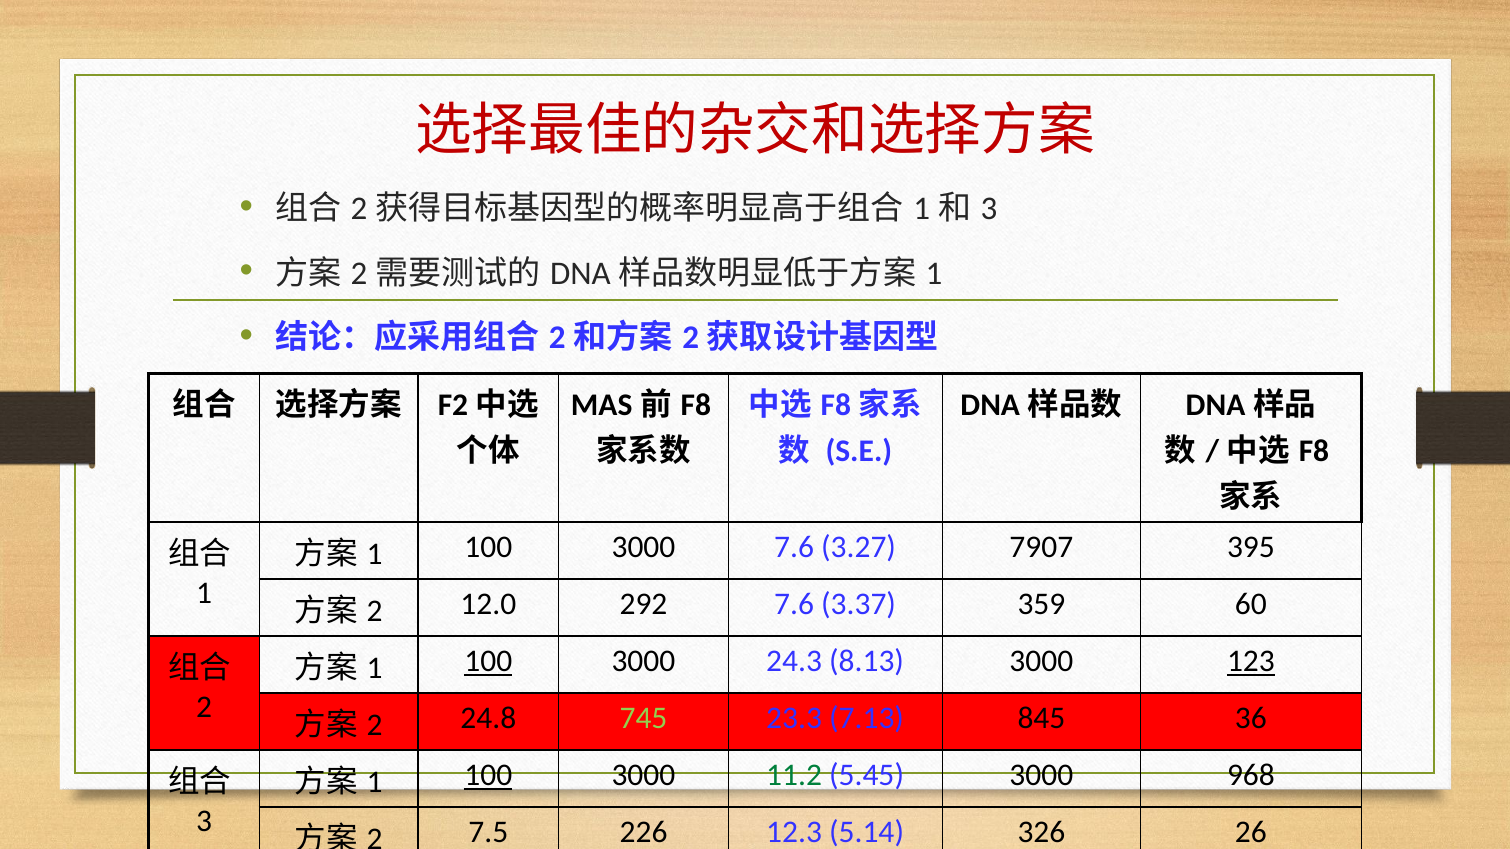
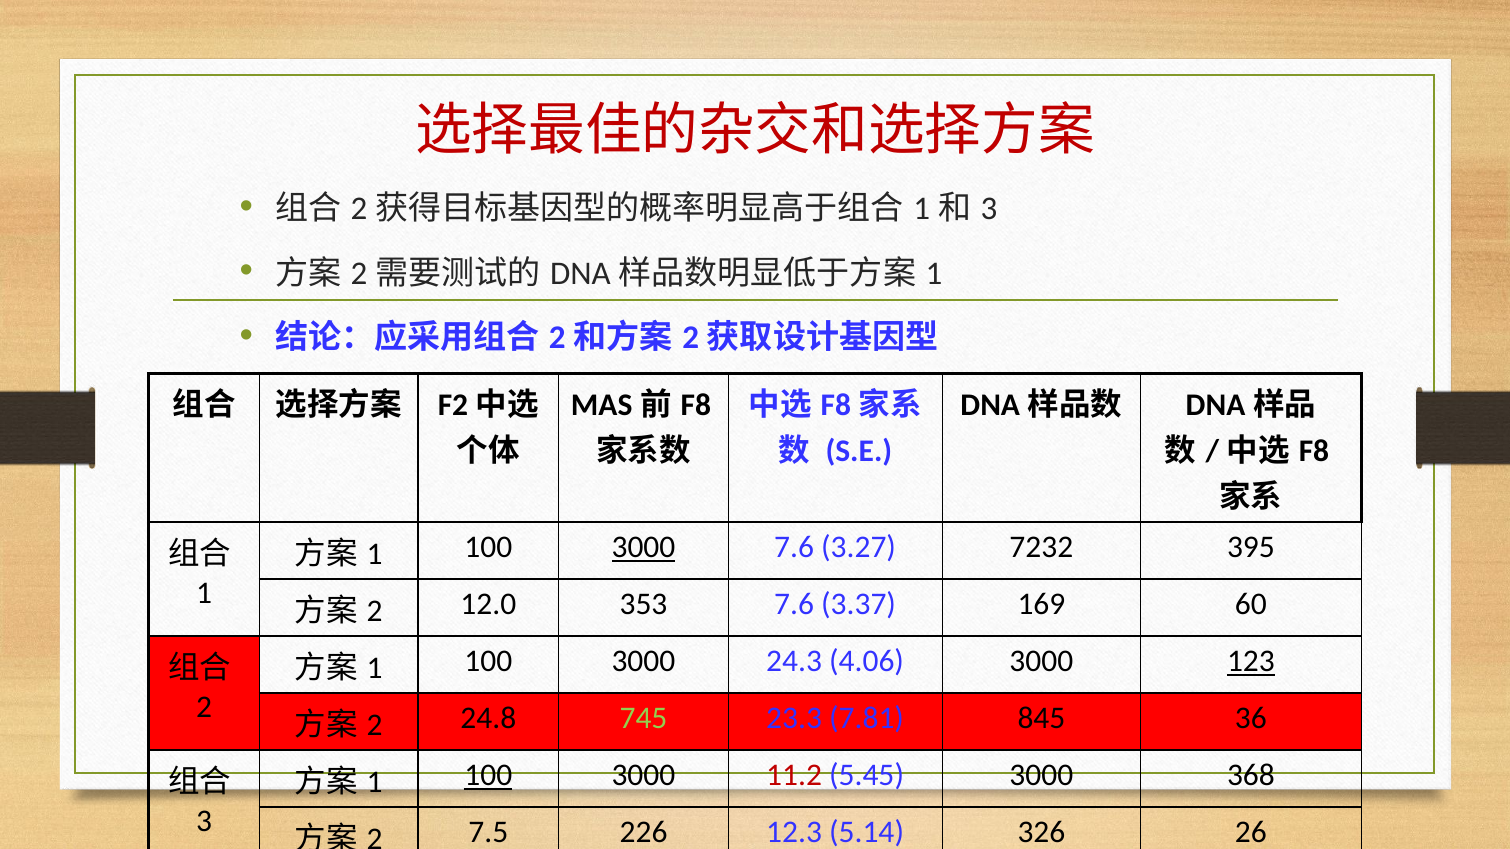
3000 at (643, 548) underline: none -> present
7907: 7907 -> 7232
292: 292 -> 353
359: 359 -> 169
100 at (488, 662) underline: present -> none
8.13: 8.13 -> 4.06
7.13: 7.13 -> 7.81
11.2 colour: green -> red
968: 968 -> 368
